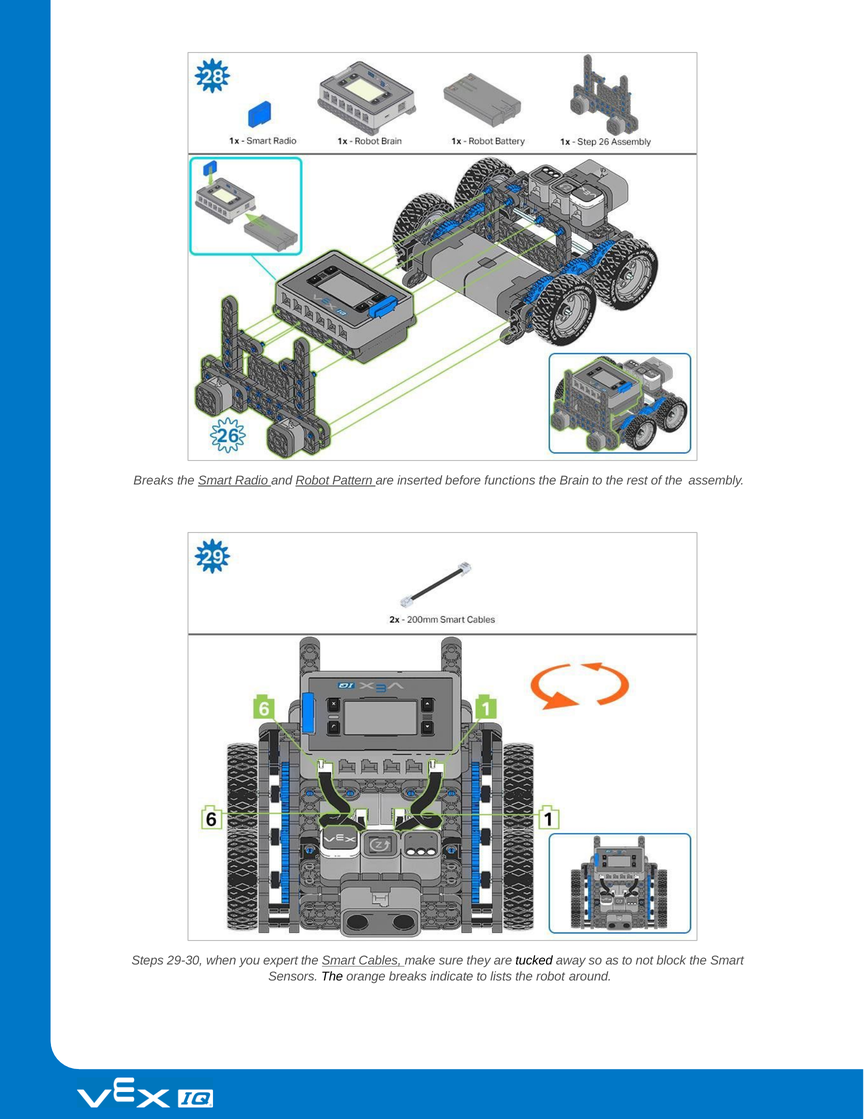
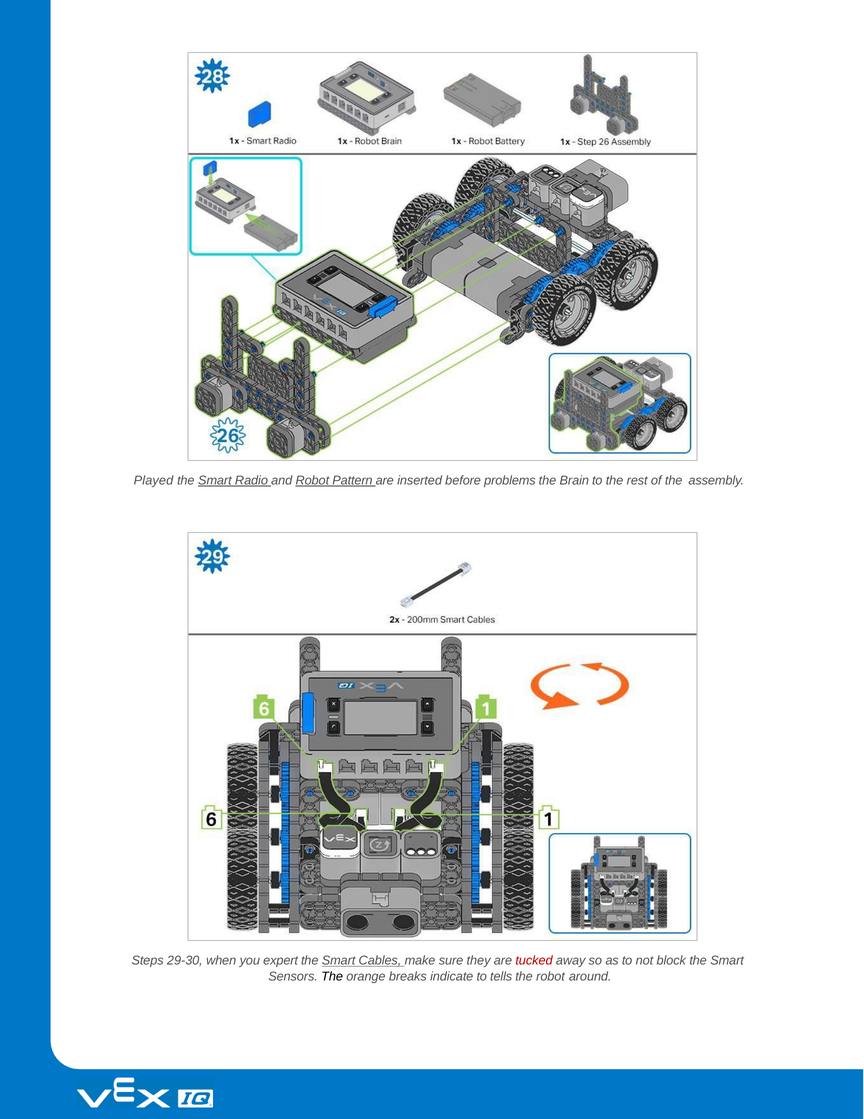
Breaks at (153, 480): Breaks -> Played
functions: functions -> problems
tucked colour: black -> red
lists: lists -> tells
